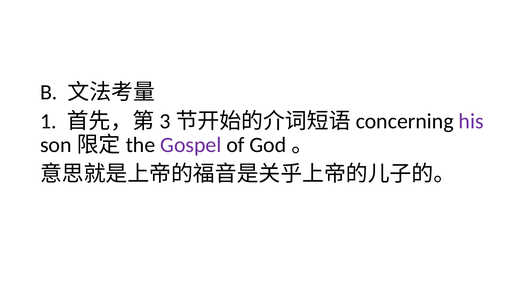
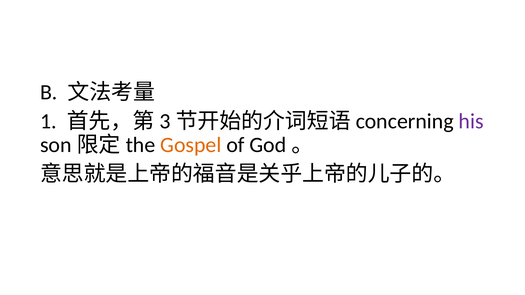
Gospel colour: purple -> orange
